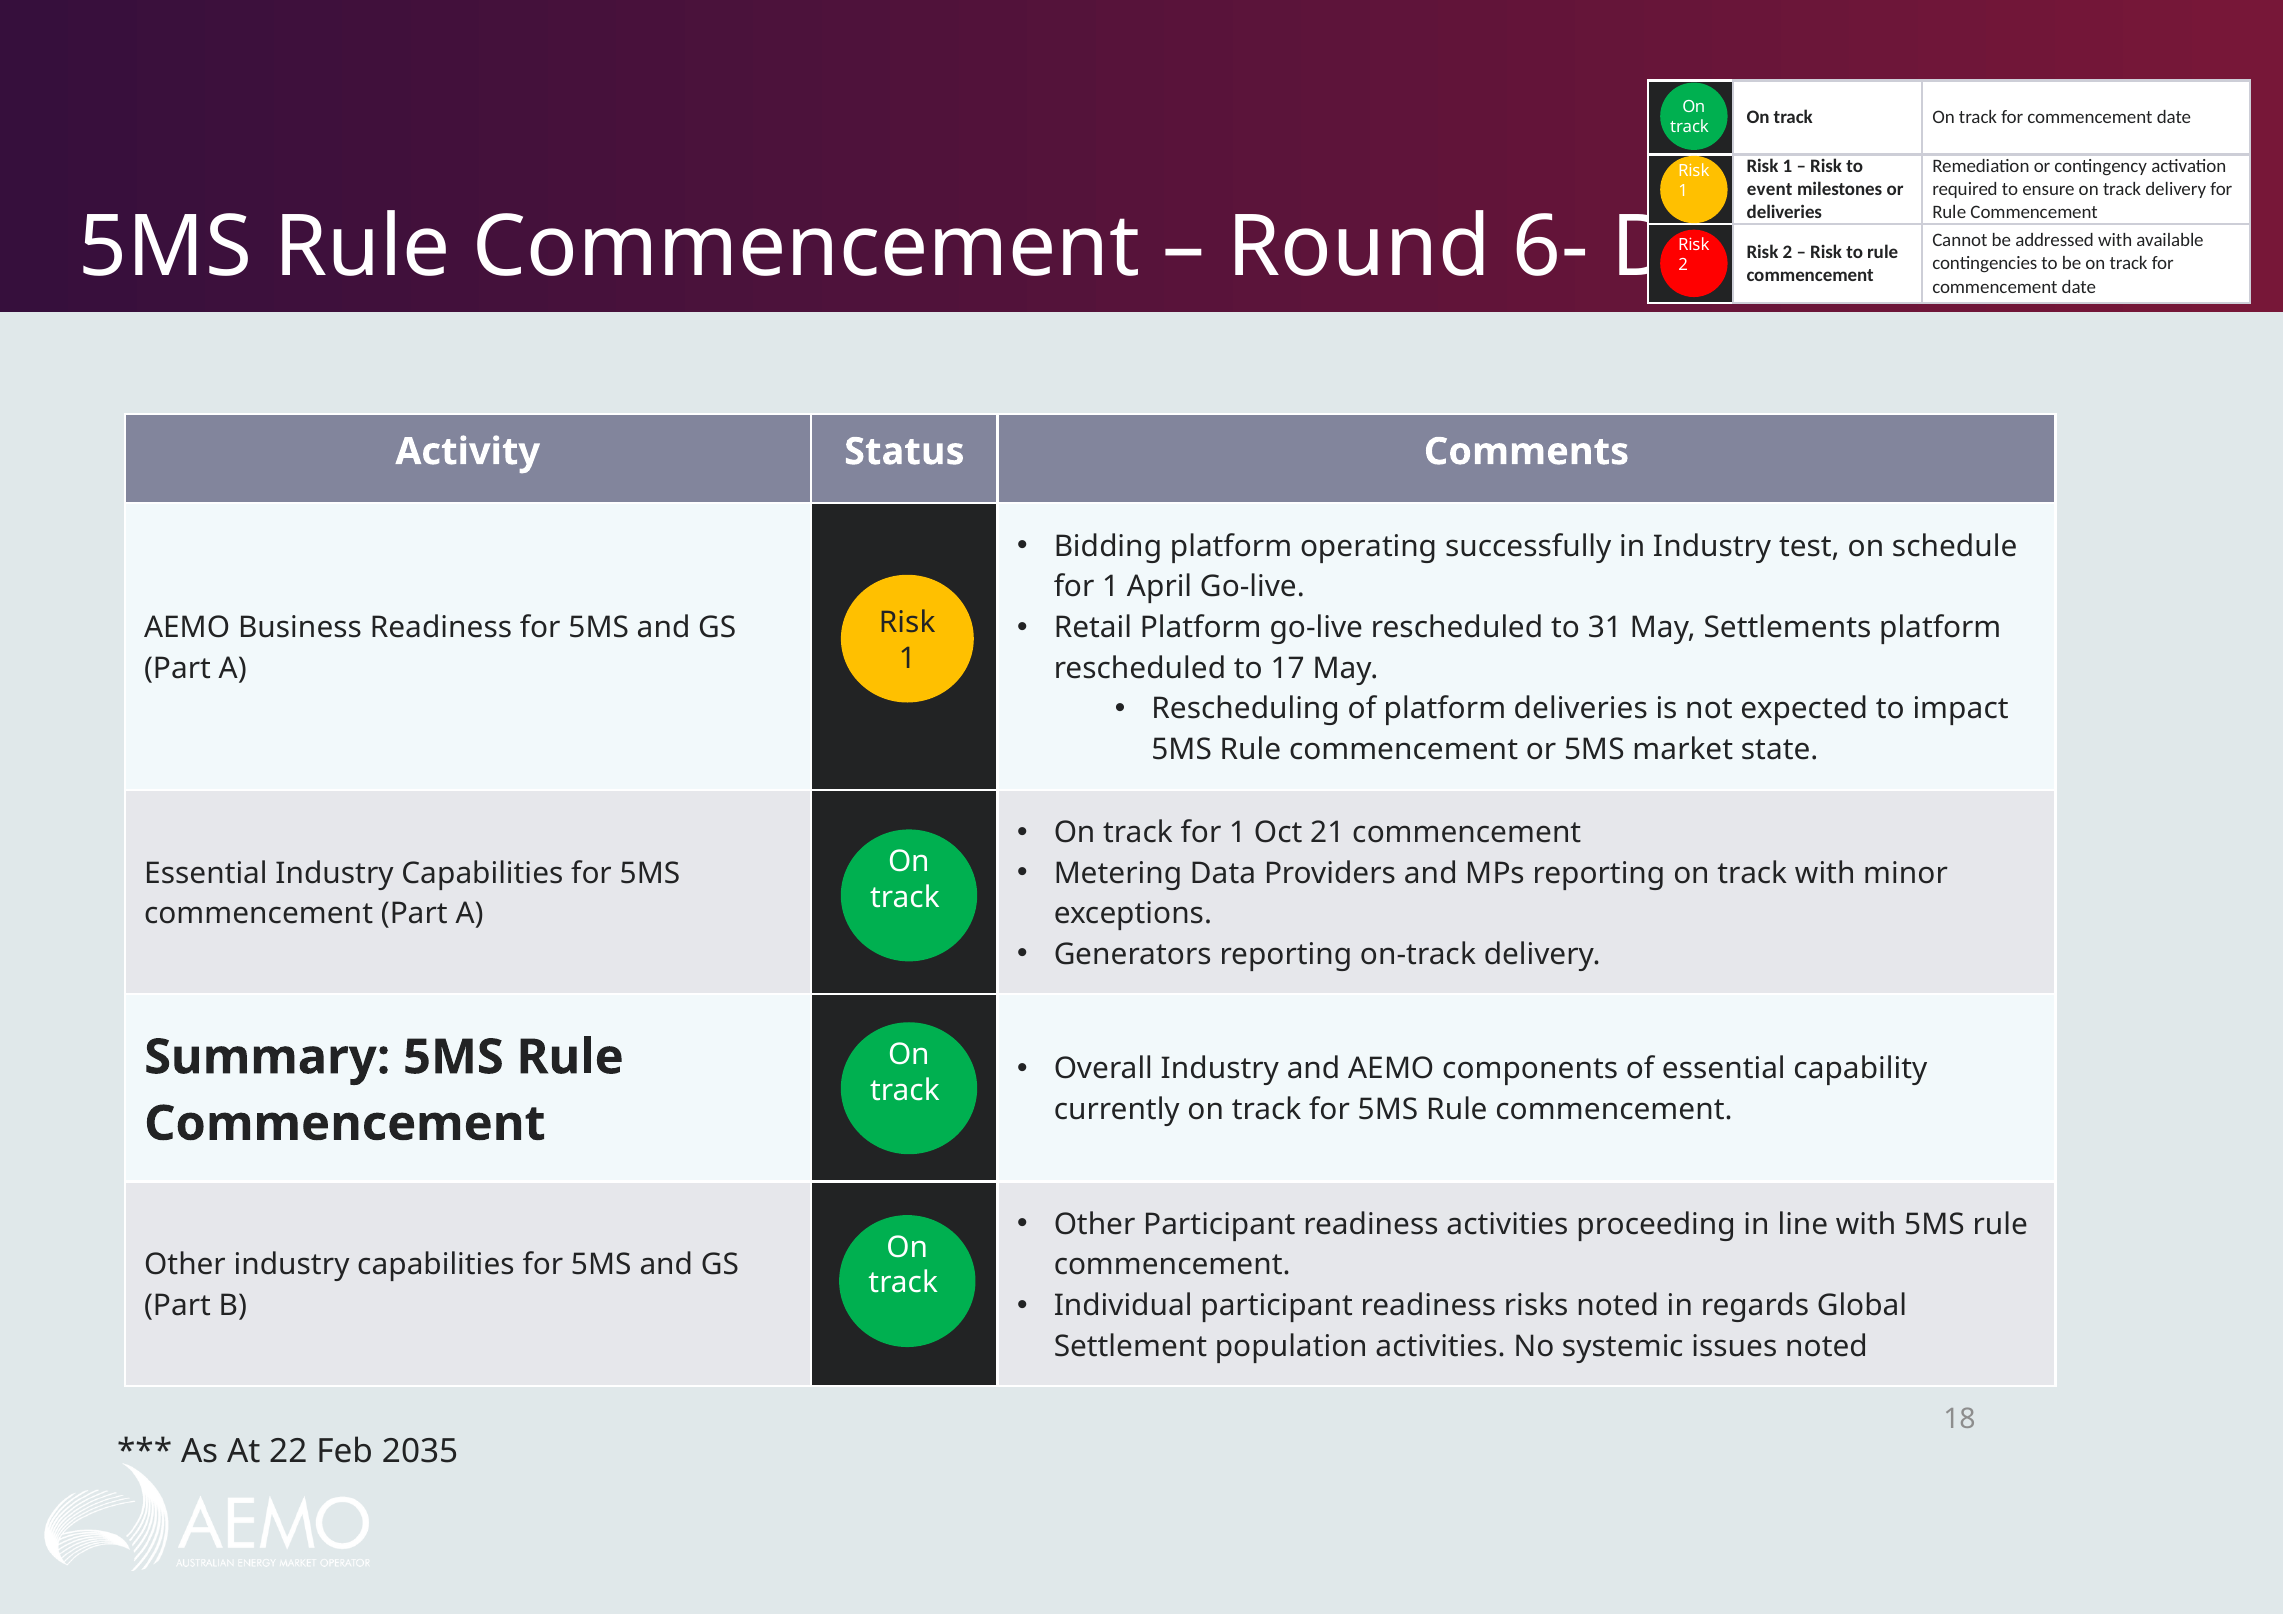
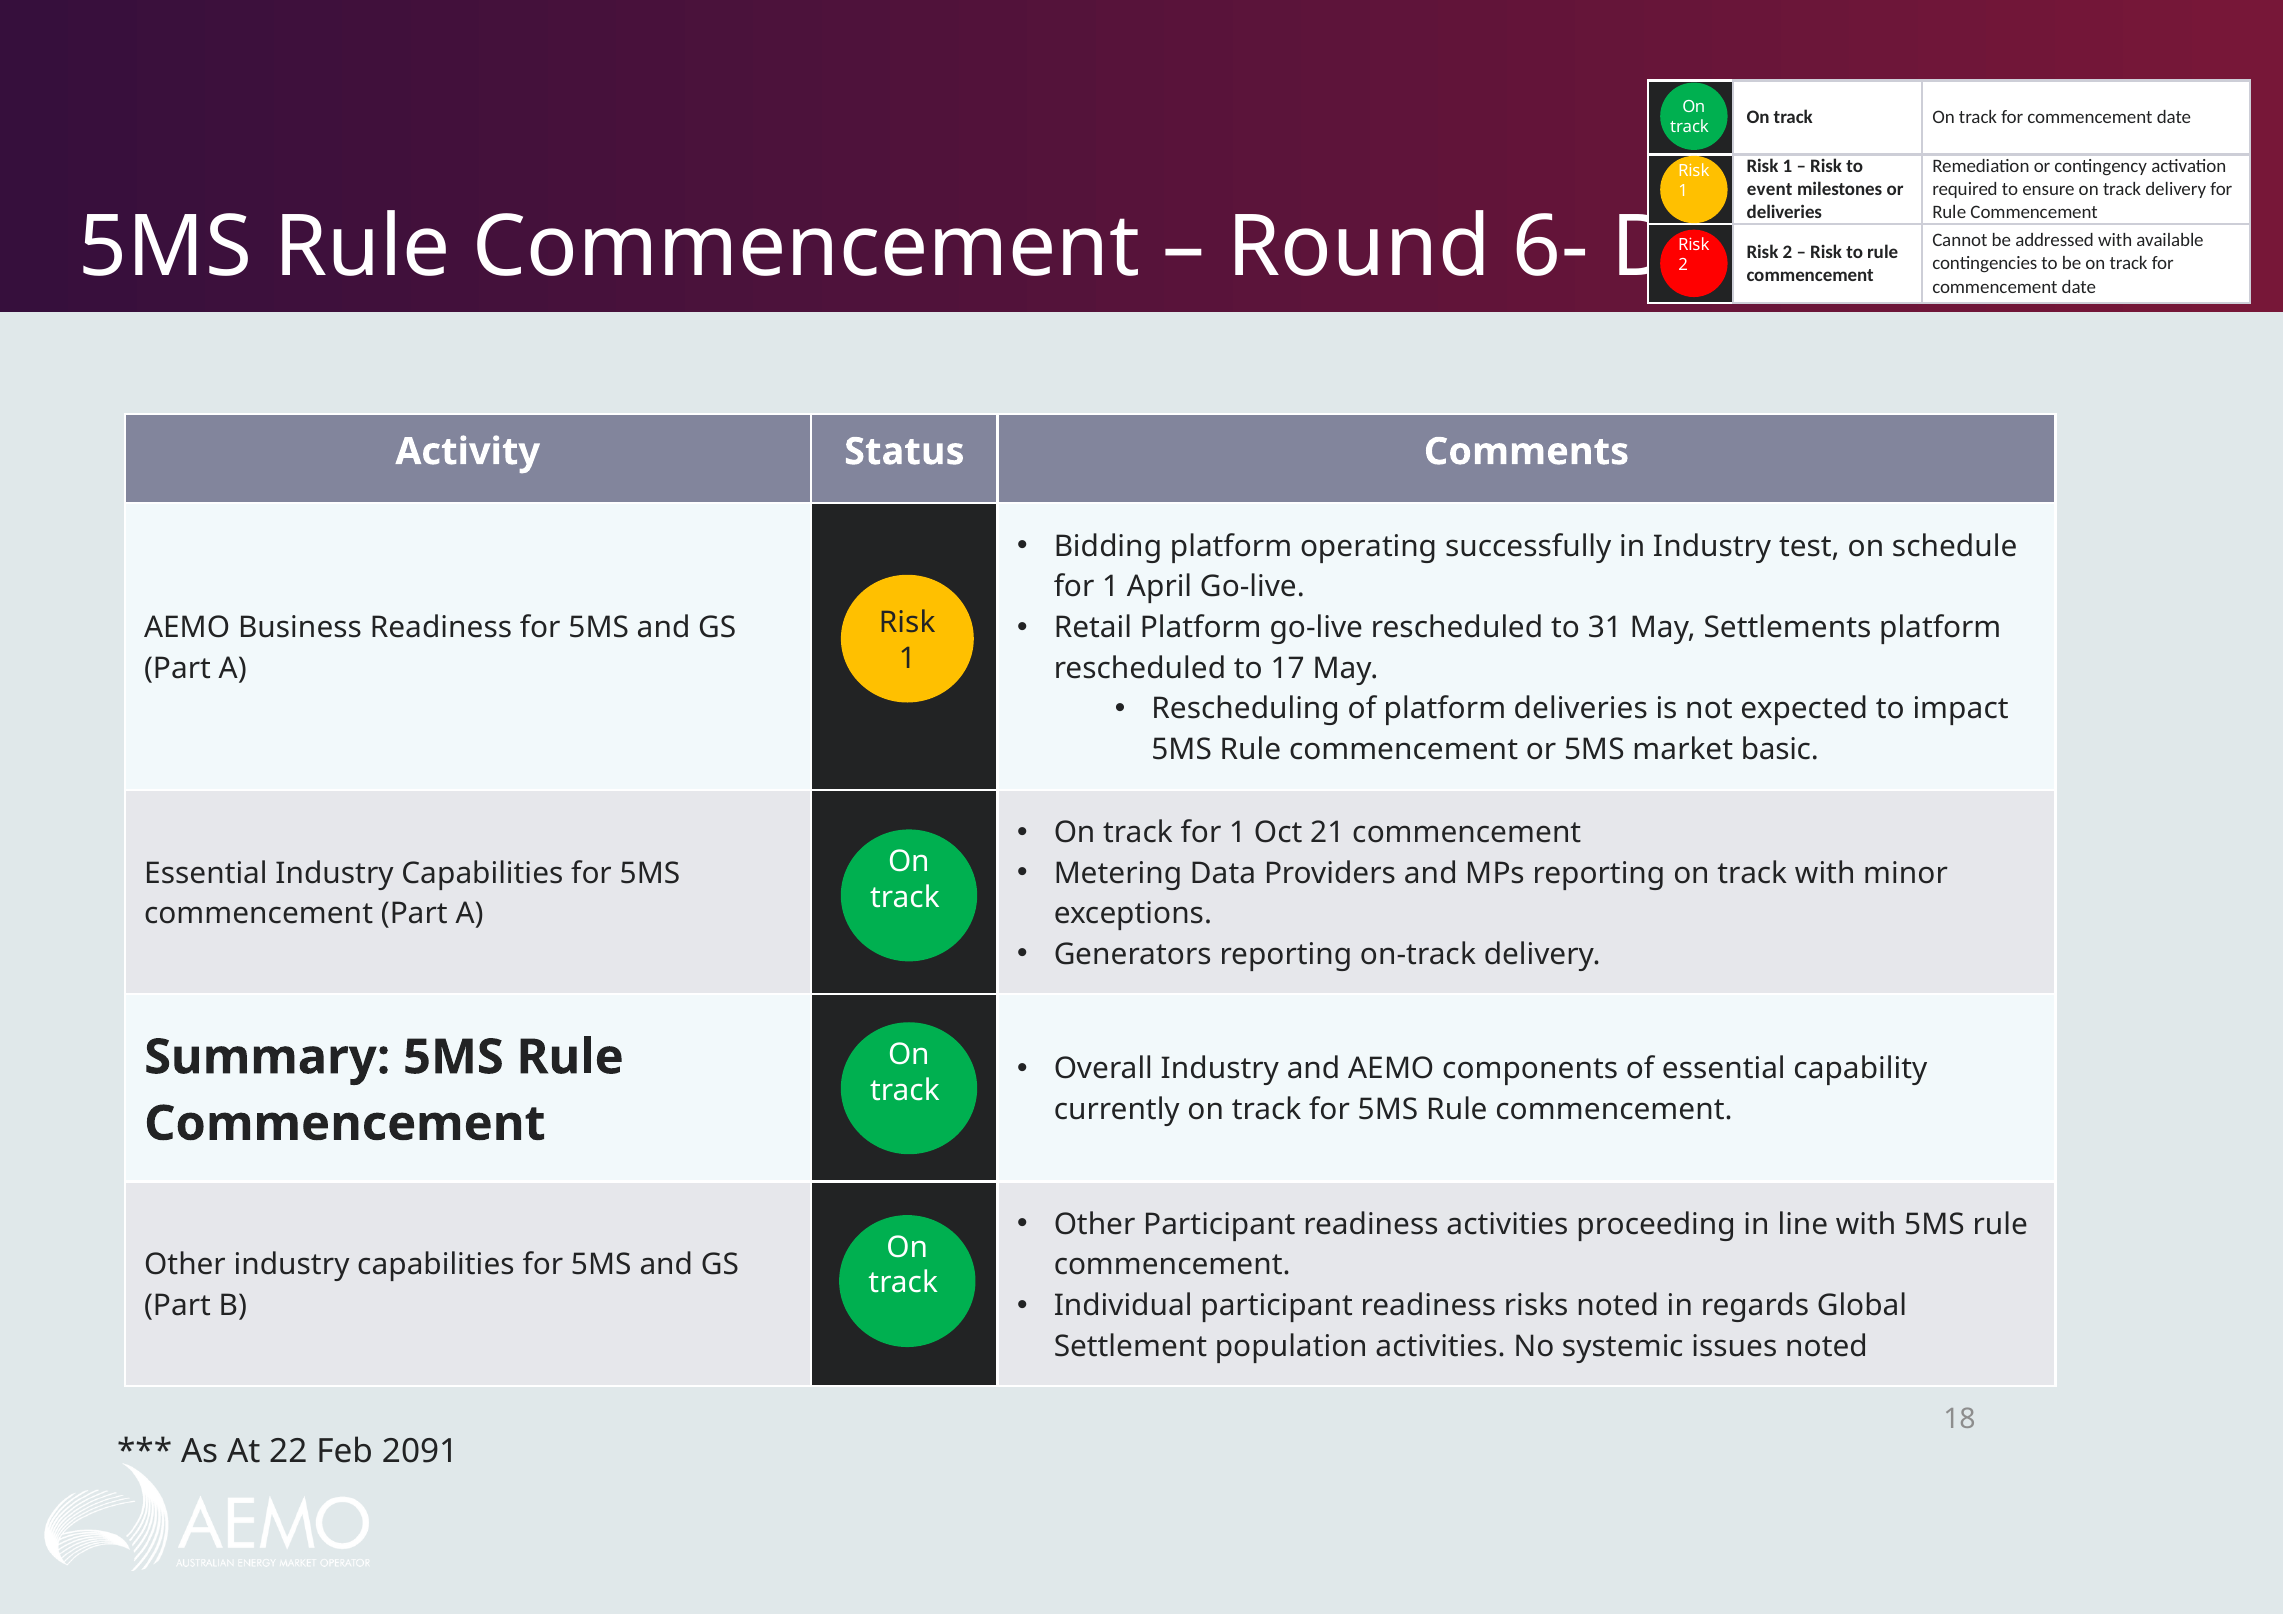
state: state -> basic
2035: 2035 -> 2091
